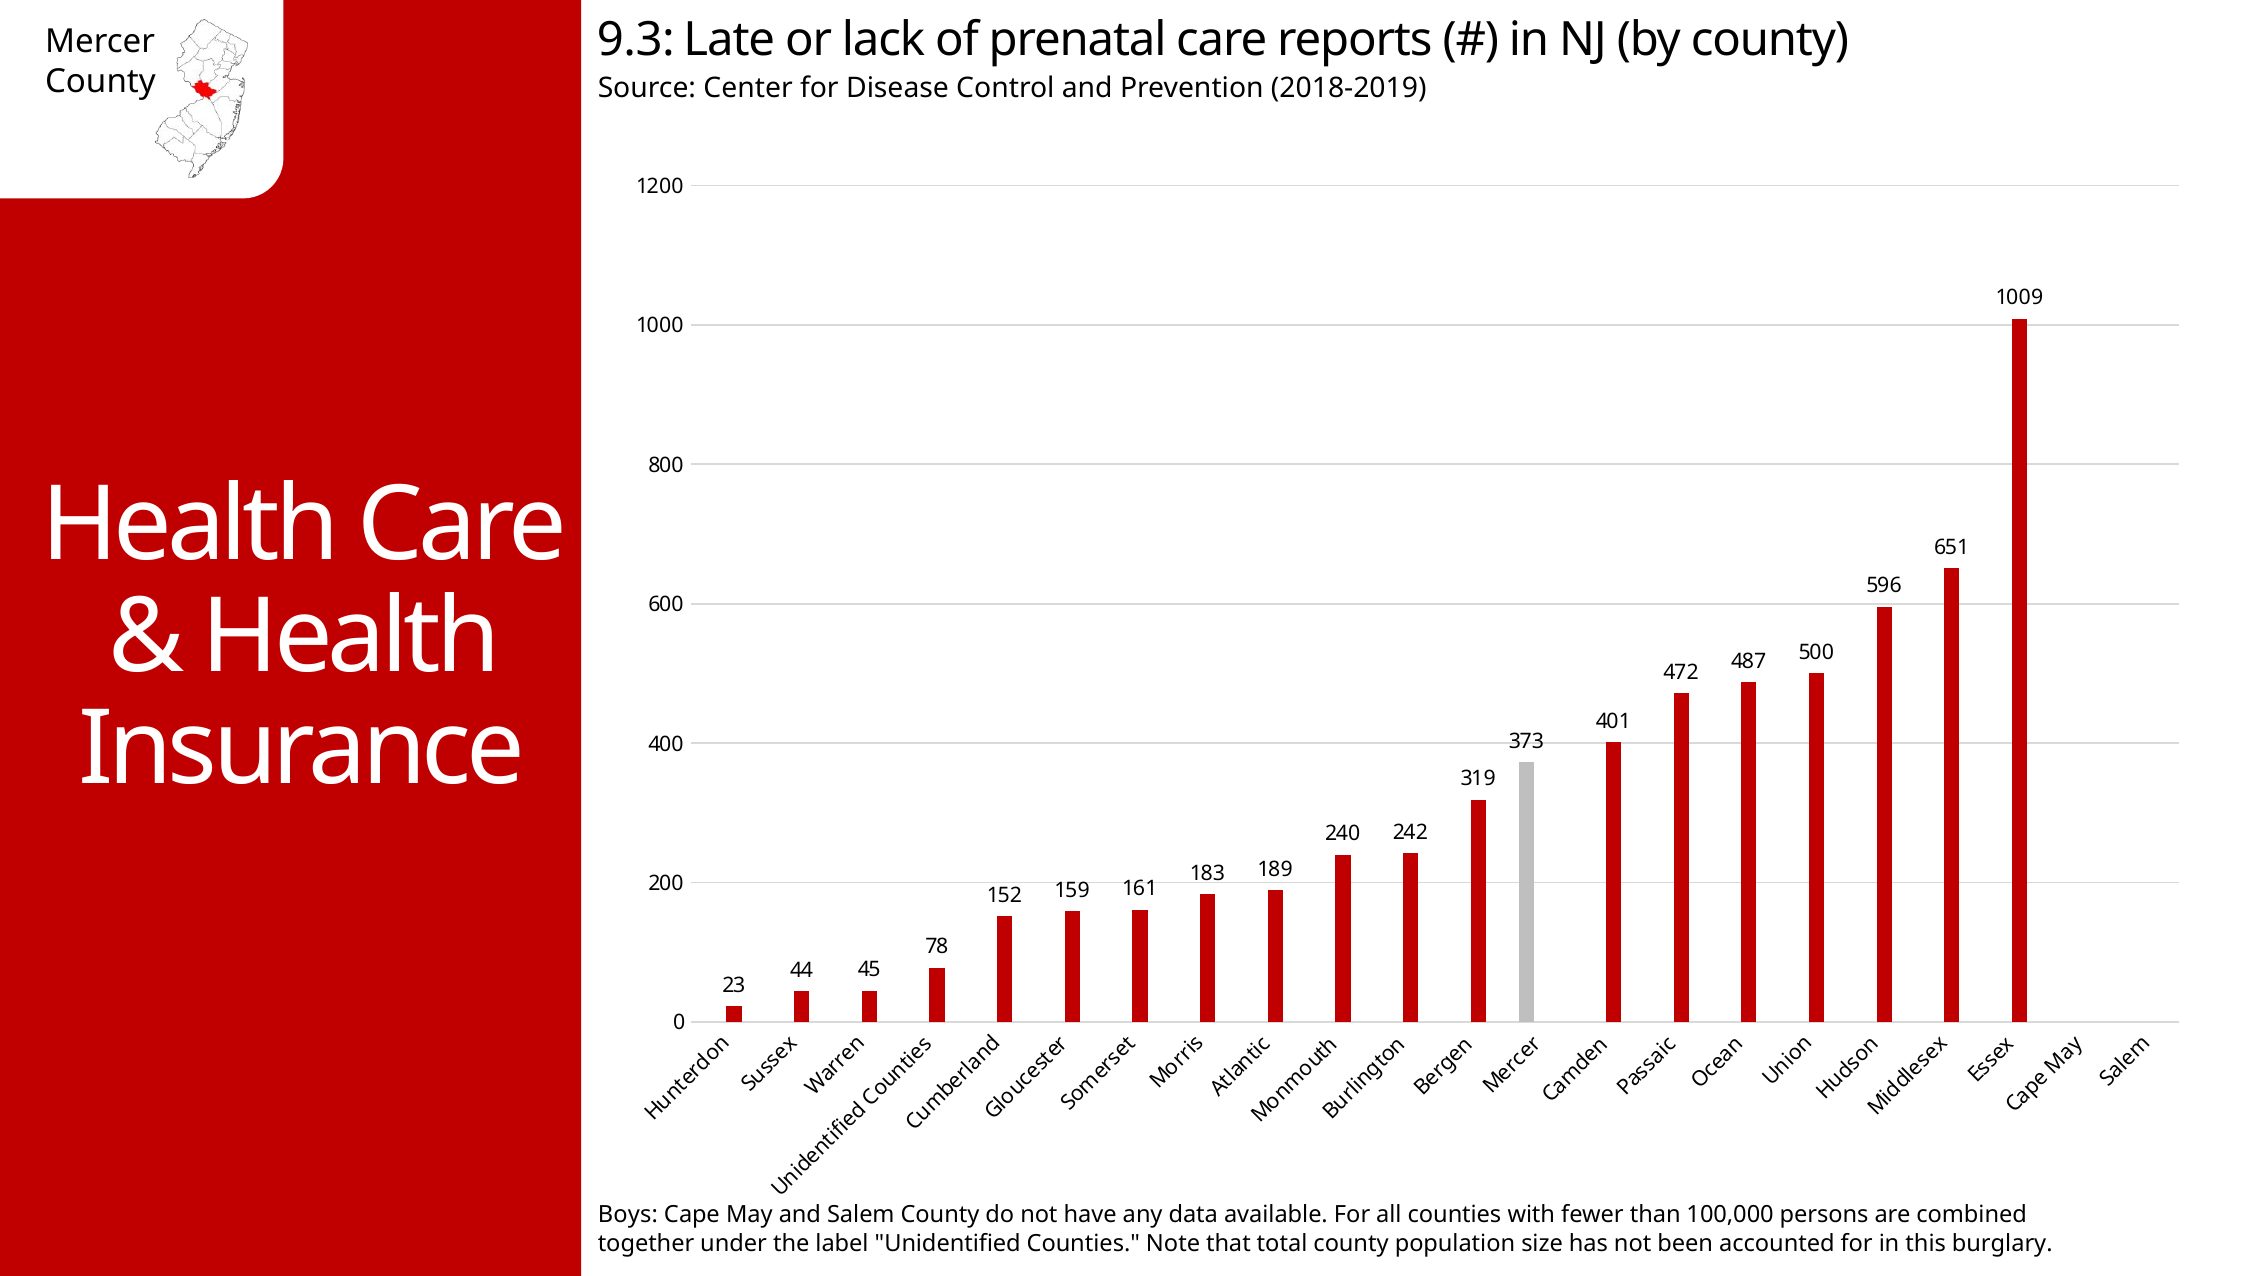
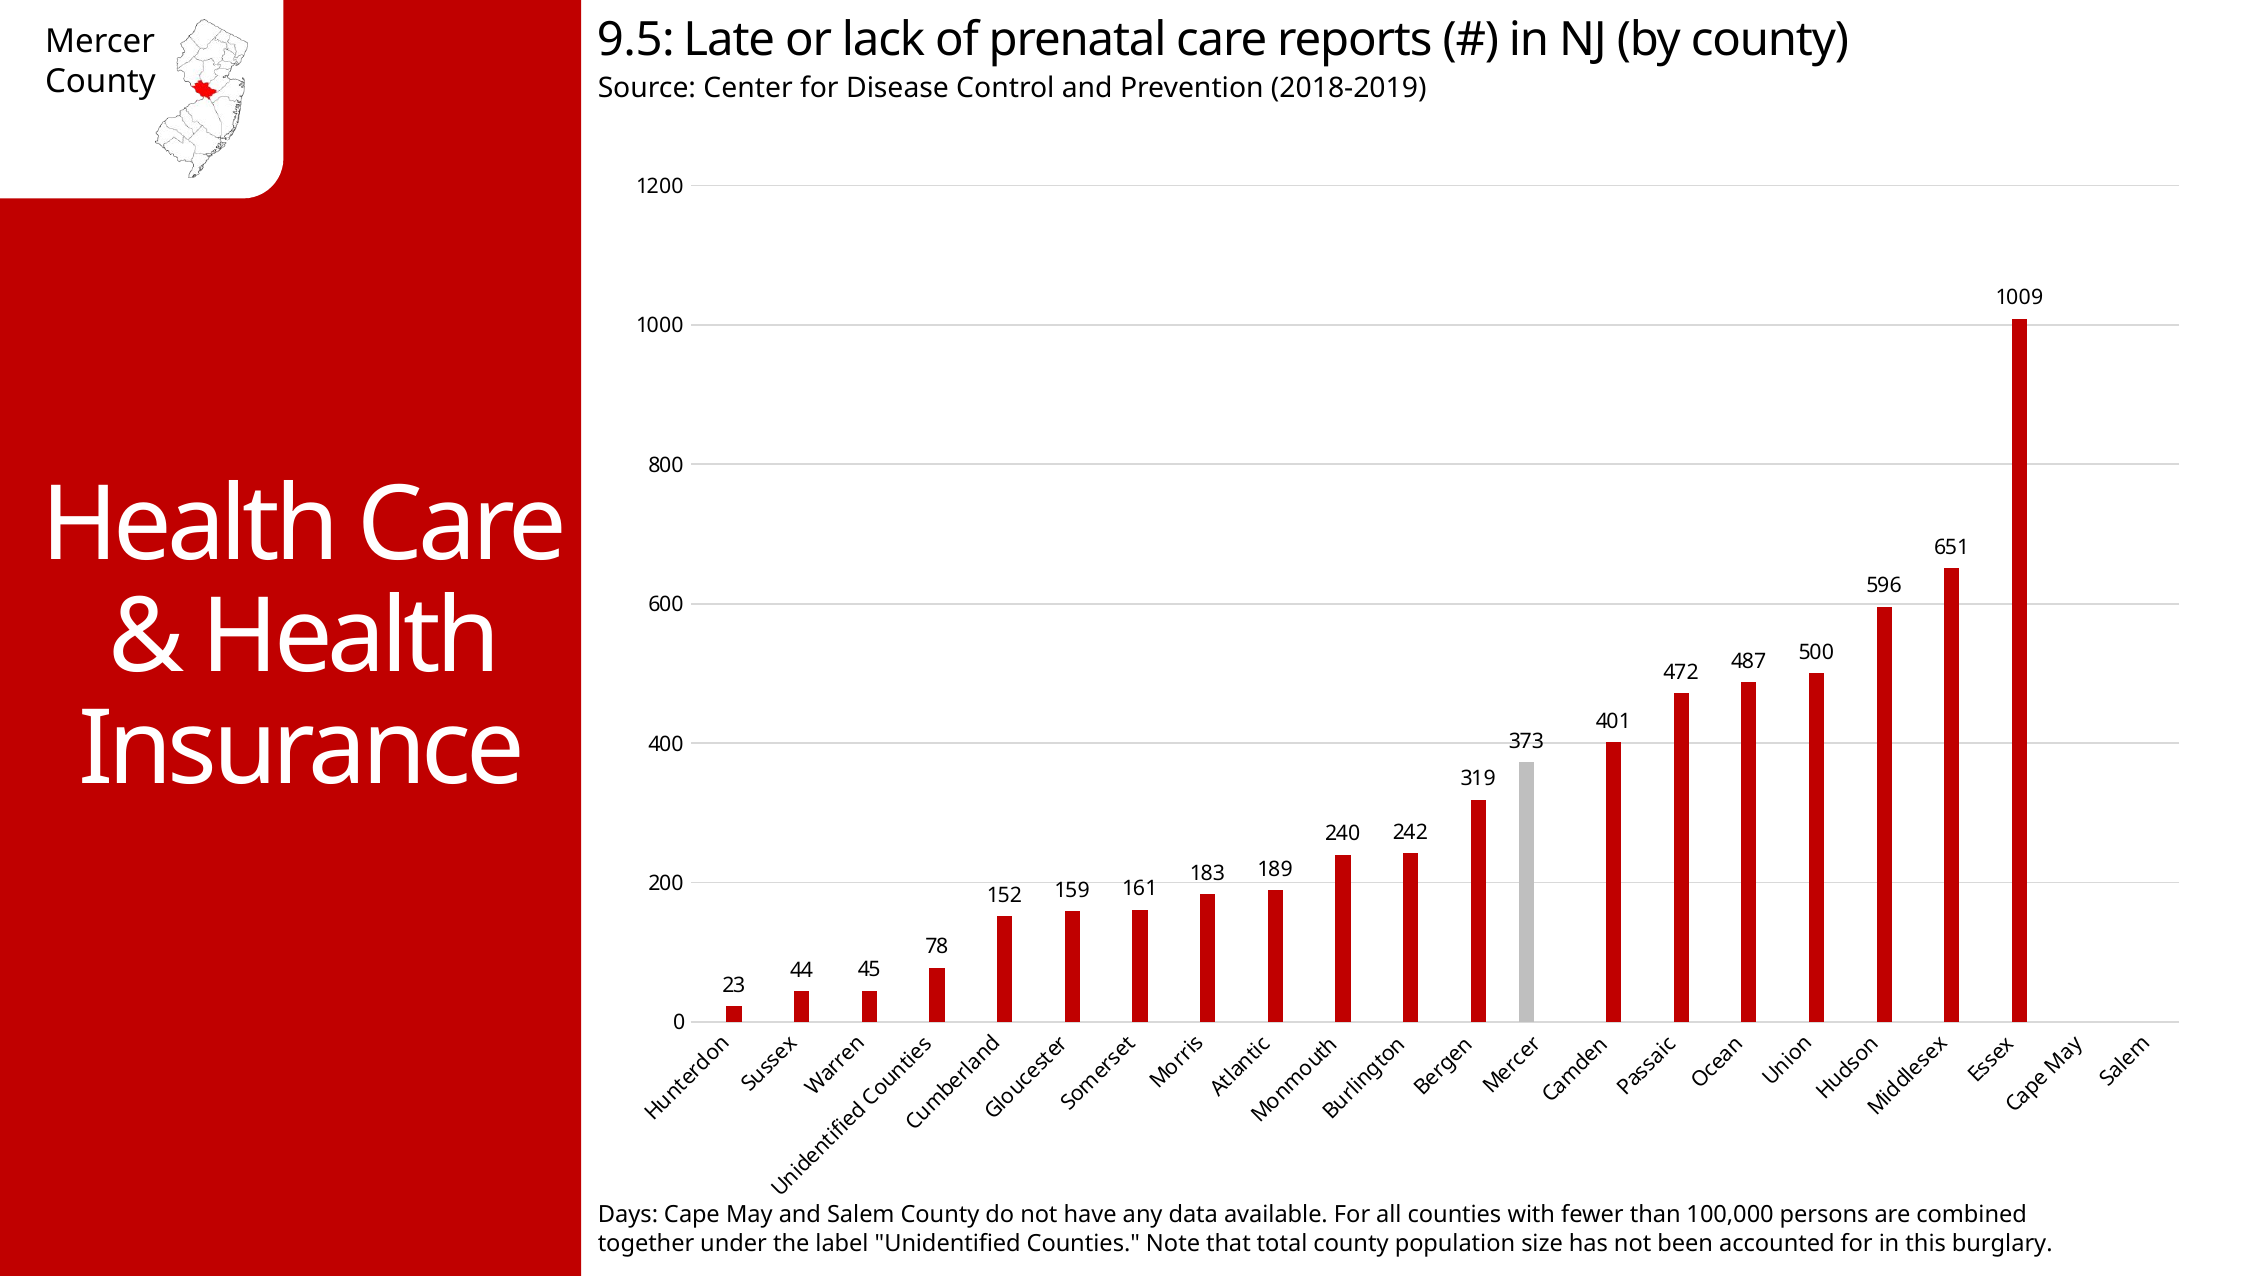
9.3: 9.3 -> 9.5
Boys: Boys -> Days
